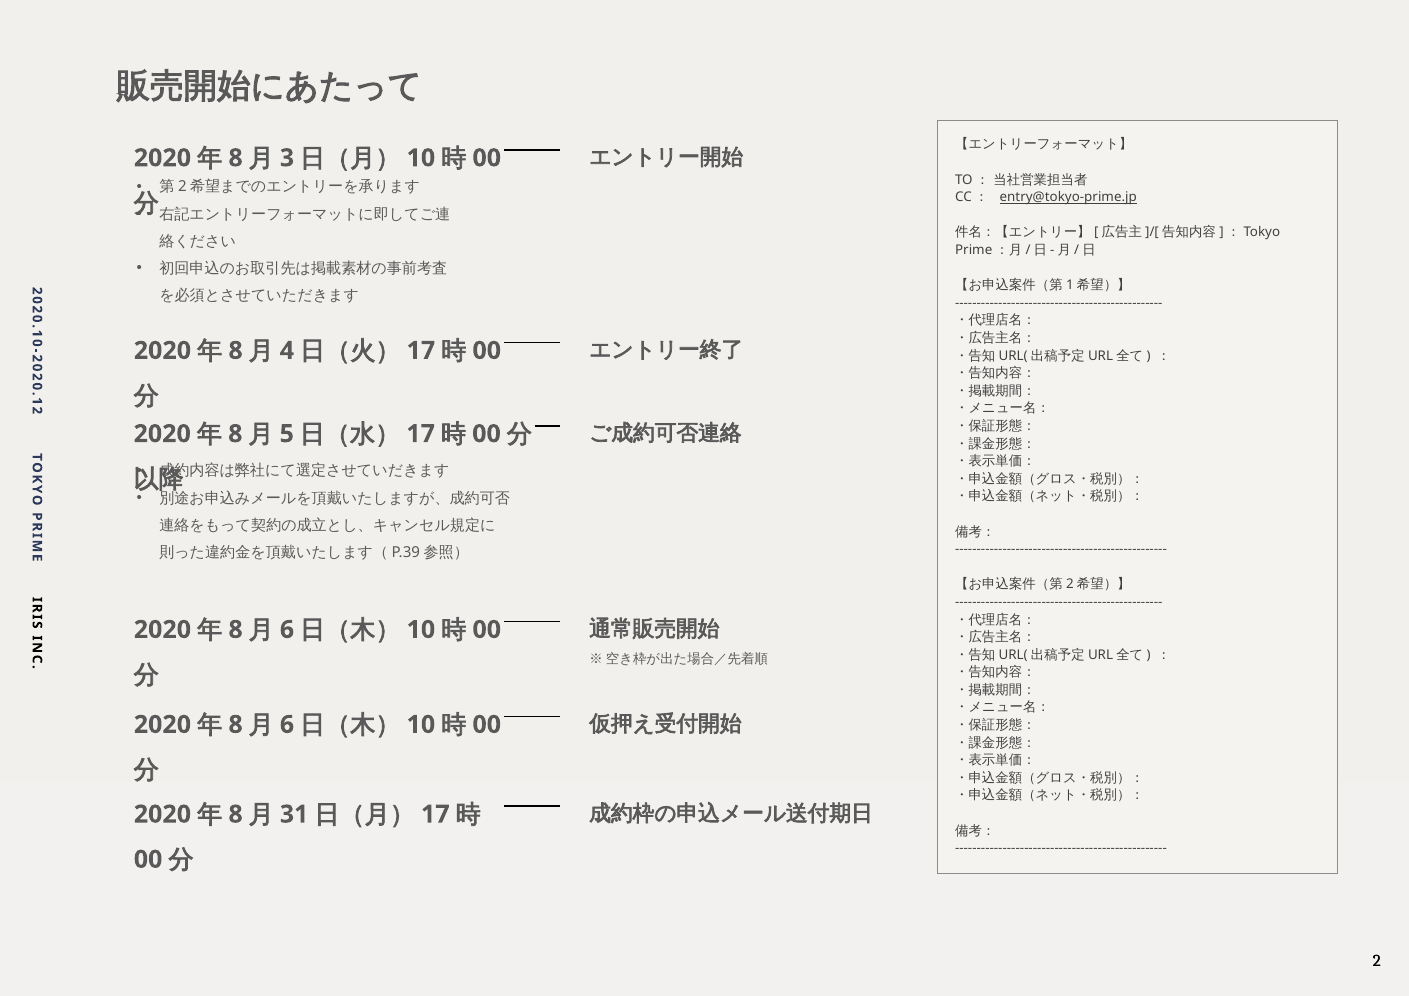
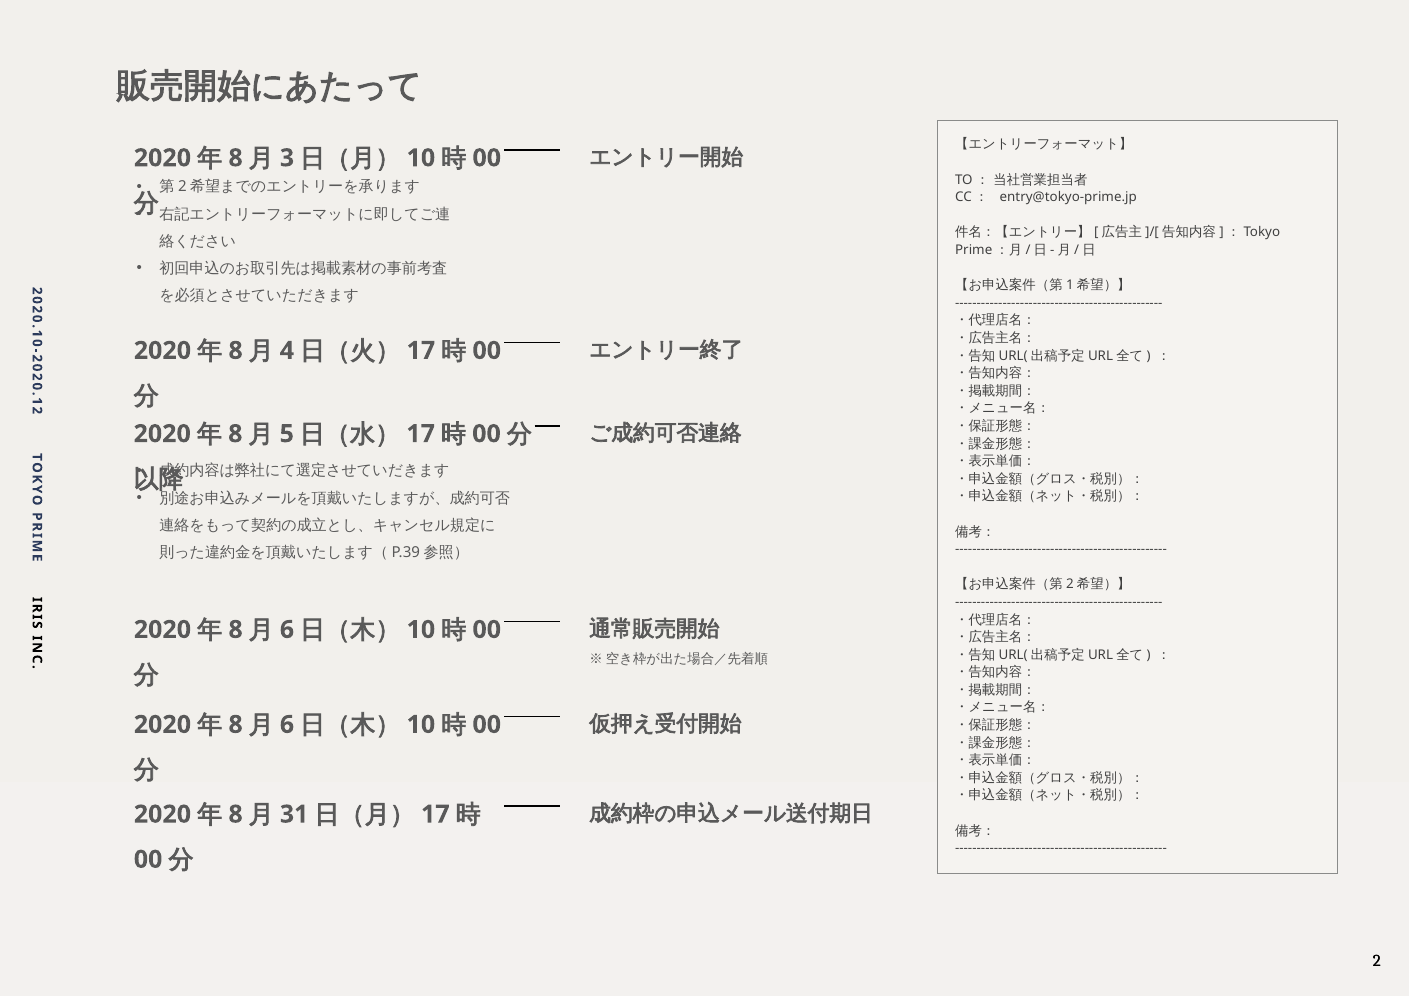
entry@tokyo-prime.jp underline: present -> none
